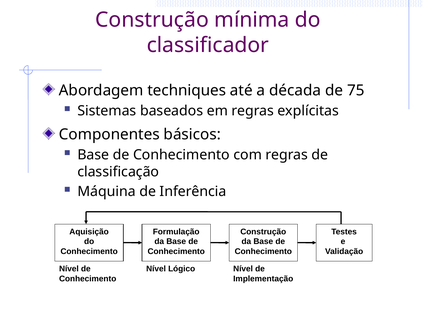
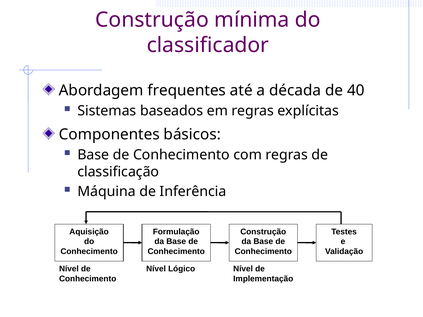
techniques: techniques -> frequentes
75: 75 -> 40
